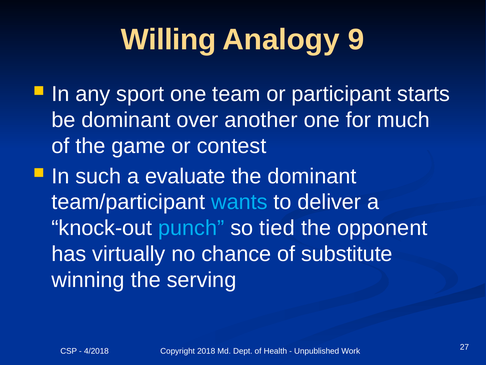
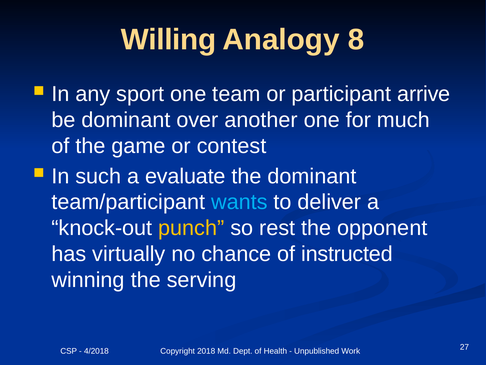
9: 9 -> 8
starts: starts -> arrive
punch colour: light blue -> yellow
tied: tied -> rest
substitute: substitute -> instructed
